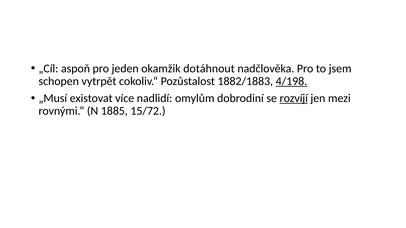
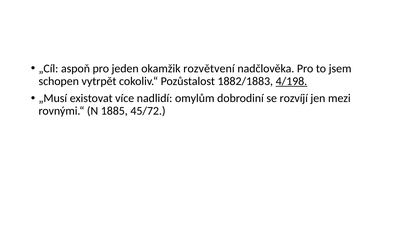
dotáhnout: dotáhnout -> rozvětvení
rozvíjí underline: present -> none
15/72: 15/72 -> 45/72
